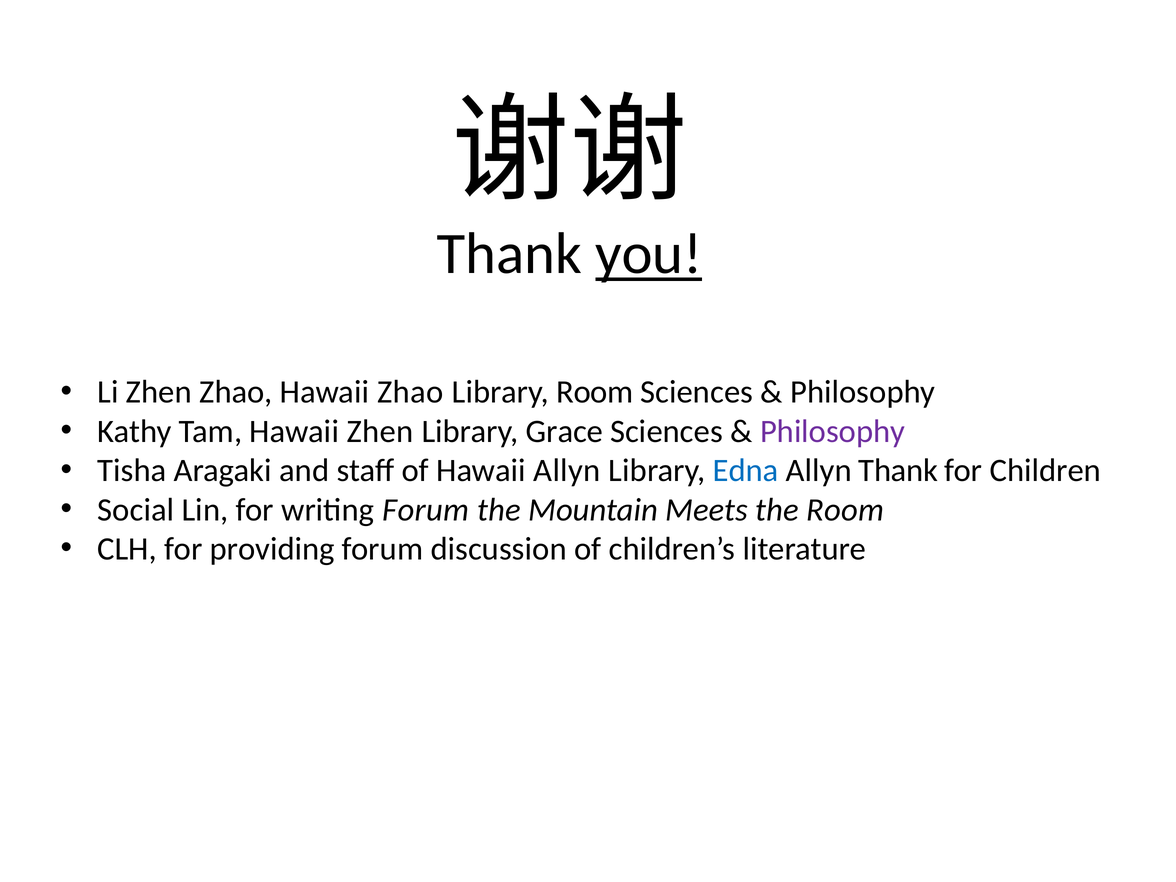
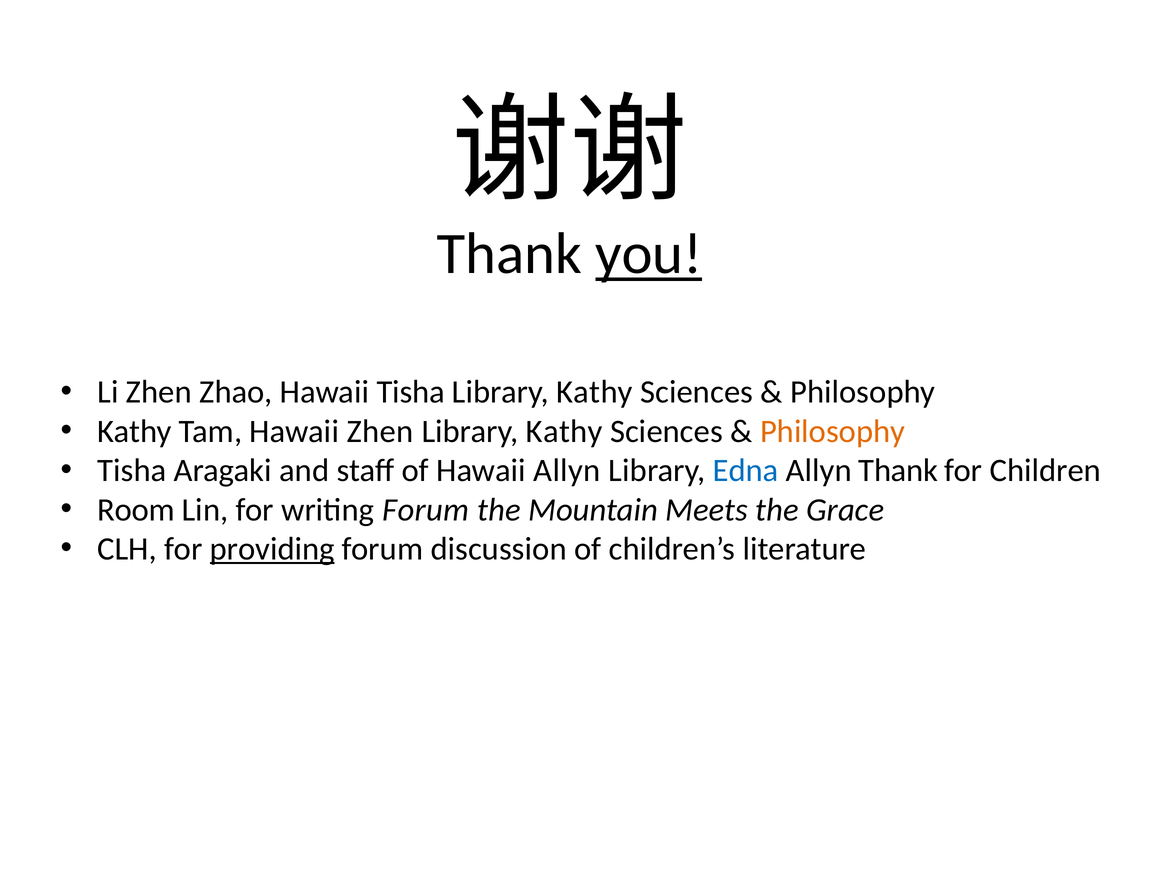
Hawaii Zhao: Zhao -> Tisha
Room at (595, 392): Room -> Kathy
Grace at (564, 431): Grace -> Kathy
Philosophy at (833, 431) colour: purple -> orange
Social: Social -> Room
the Room: Room -> Grace
providing underline: none -> present
